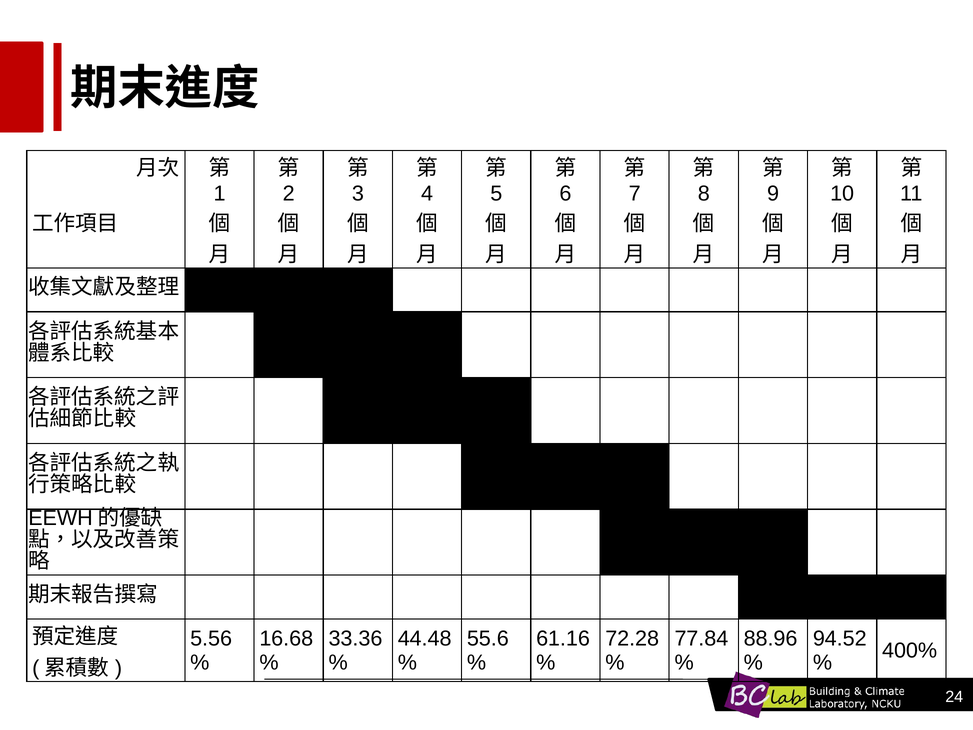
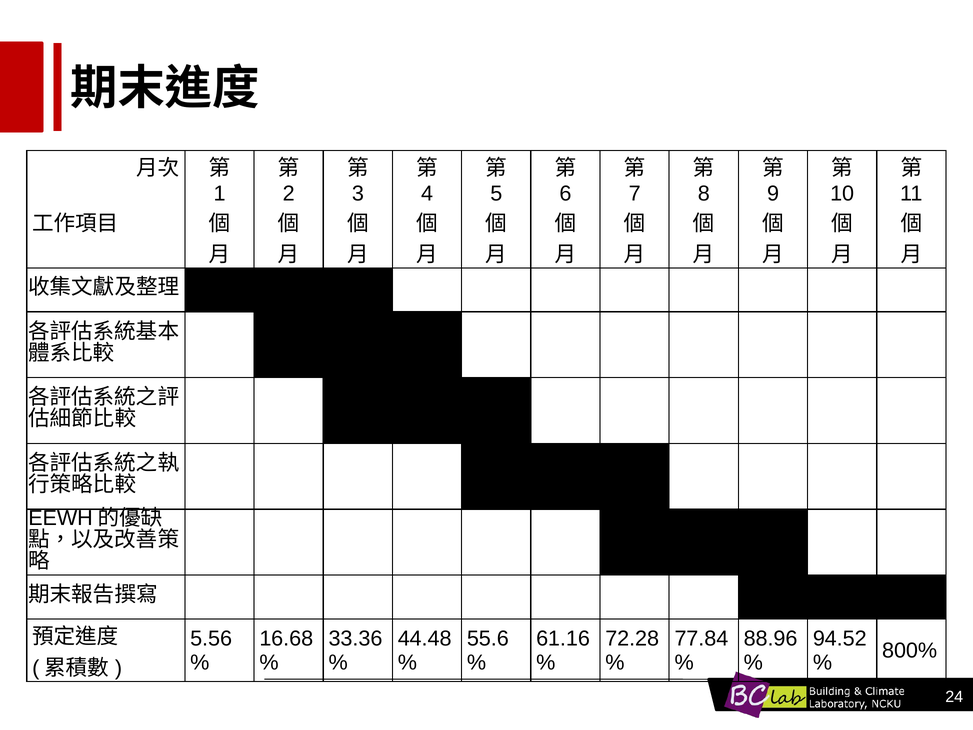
400%: 400% -> 800%
